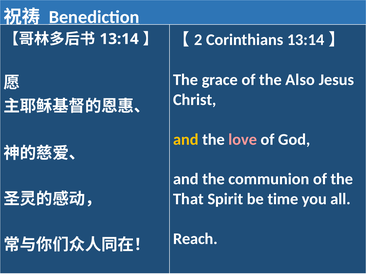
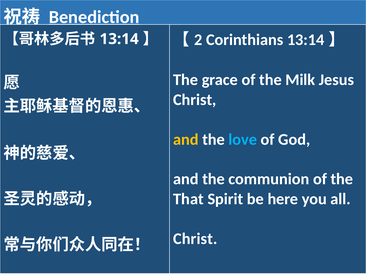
Also: Also -> Milk
love colour: pink -> light blue
time: time -> here
Reach at (195, 239): Reach -> Christ
